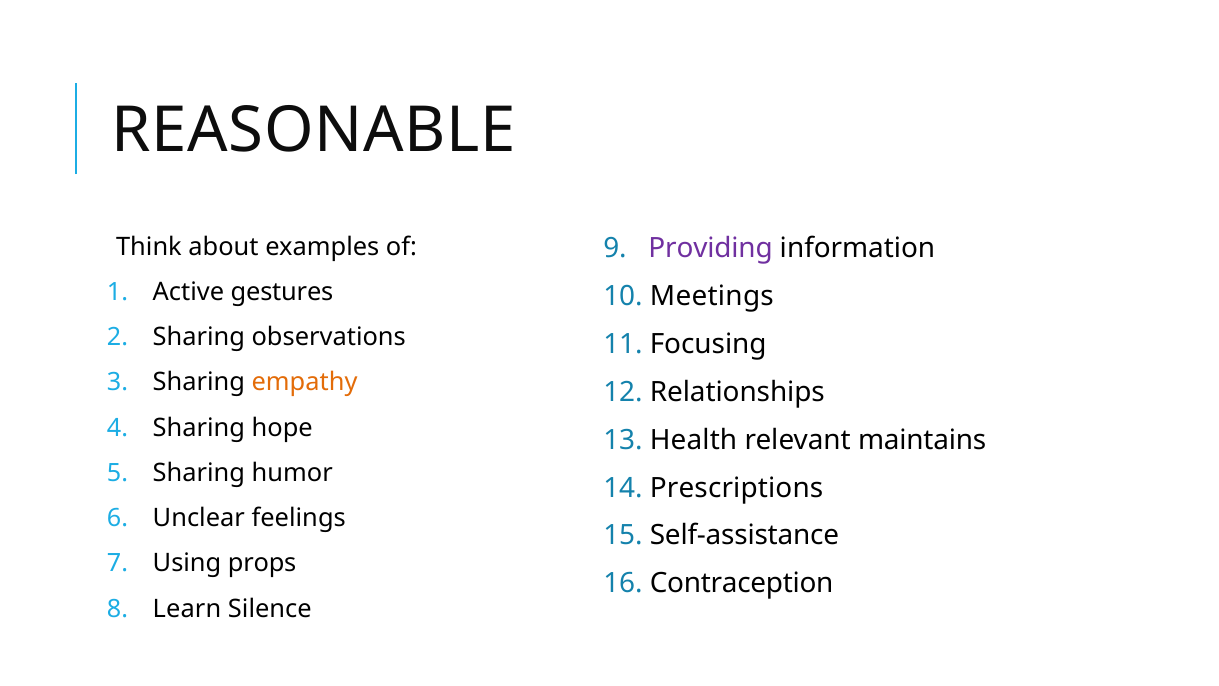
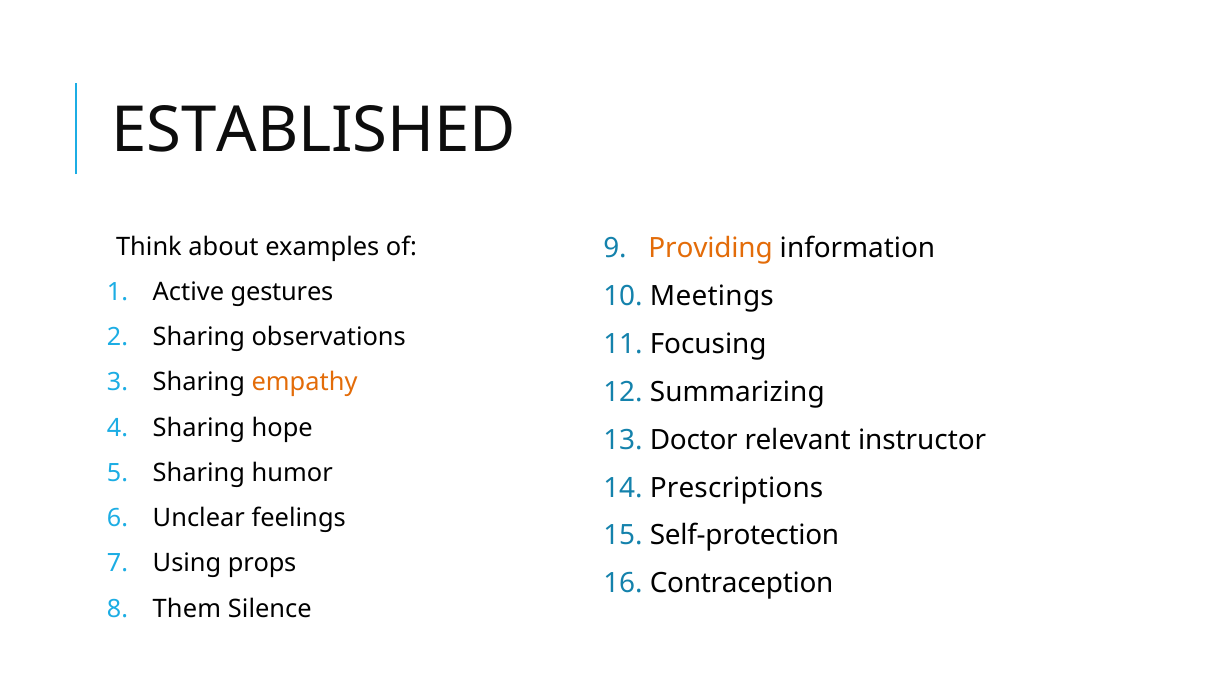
REASONABLE: REASONABLE -> ESTABLISHED
Providing colour: purple -> orange
Relationships: Relationships -> Summarizing
Health: Health -> Doctor
maintains: maintains -> instructor
Self-assistance: Self-assistance -> Self-protection
Learn: Learn -> Them
